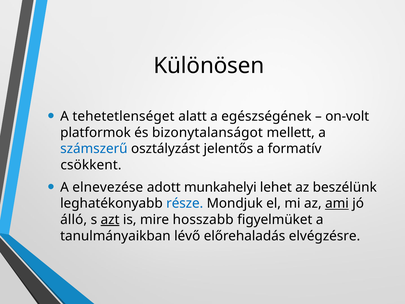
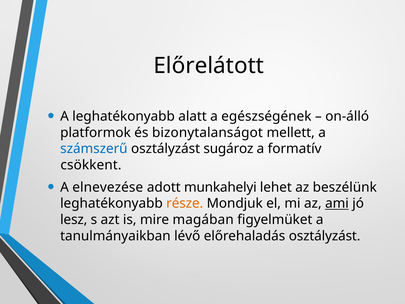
Különösen: Különösen -> Előrelátott
A tehetetlenséget: tehetetlenséget -> leghatékonyabb
on-volt: on-volt -> on-álló
jelentős: jelentős -> sugároz
része colour: blue -> orange
álló: álló -> lesz
azt underline: present -> none
hosszabb: hosszabb -> magában
előrehaladás elvégzésre: elvégzésre -> osztályzást
